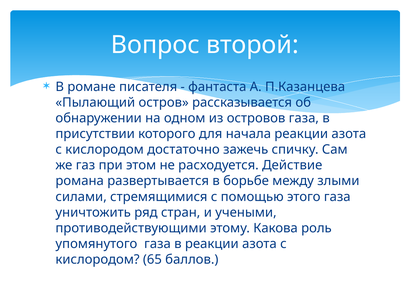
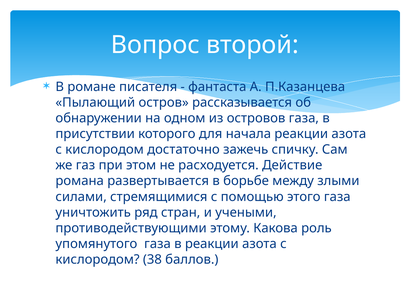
65: 65 -> 38
